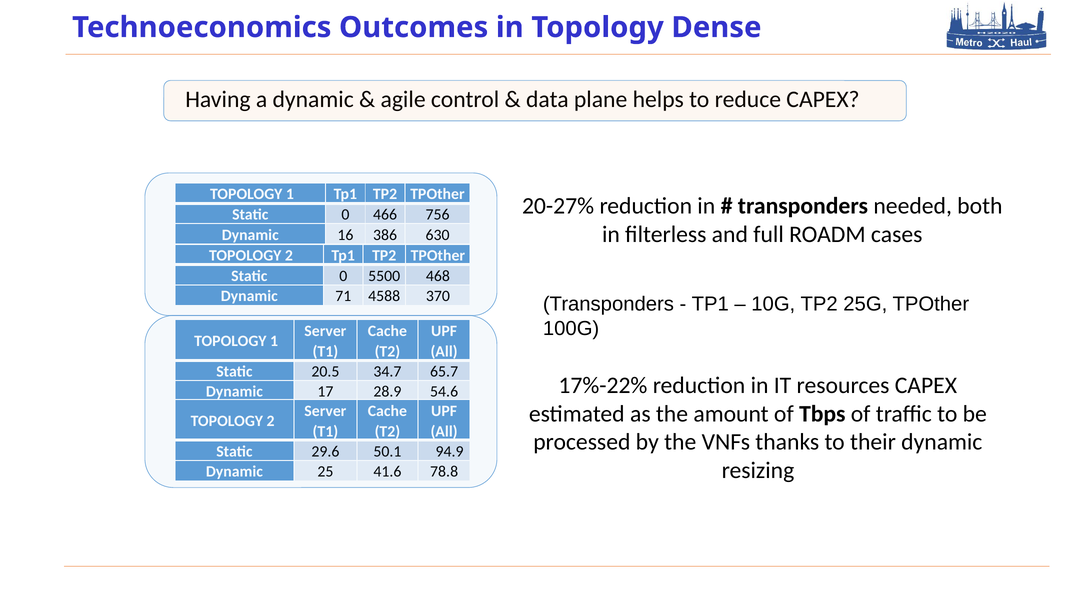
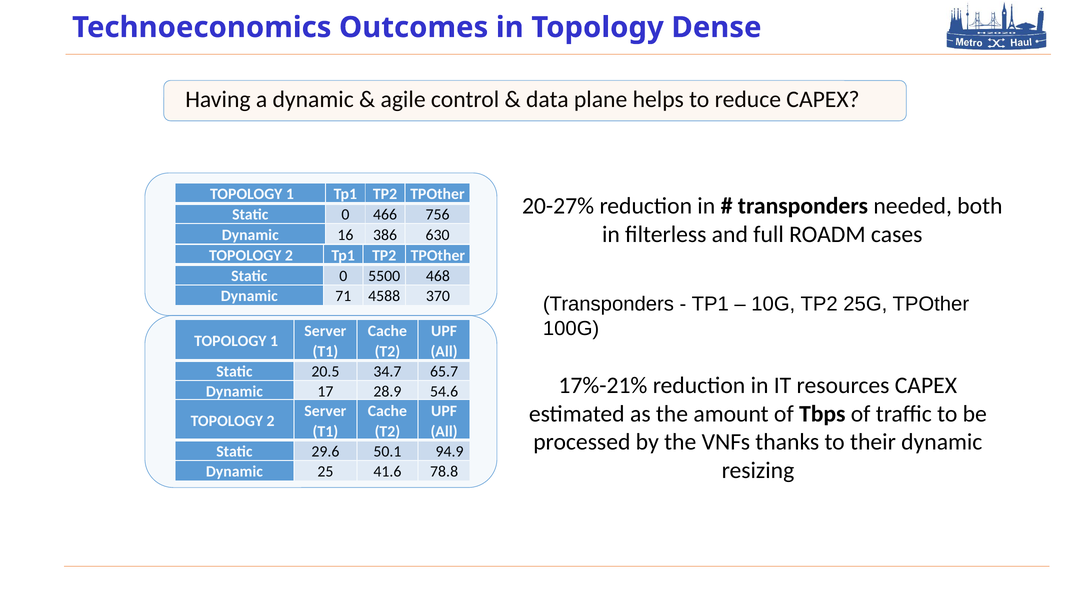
17%-22%: 17%-22% -> 17%-21%
